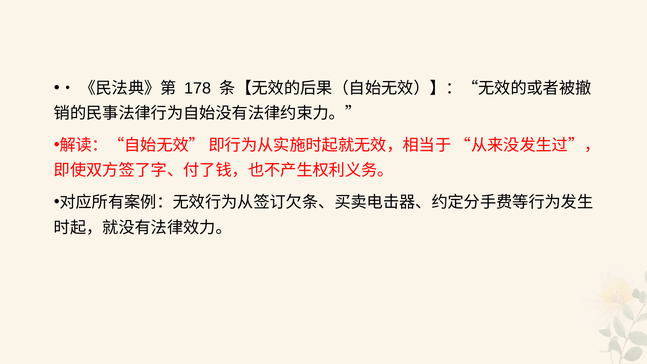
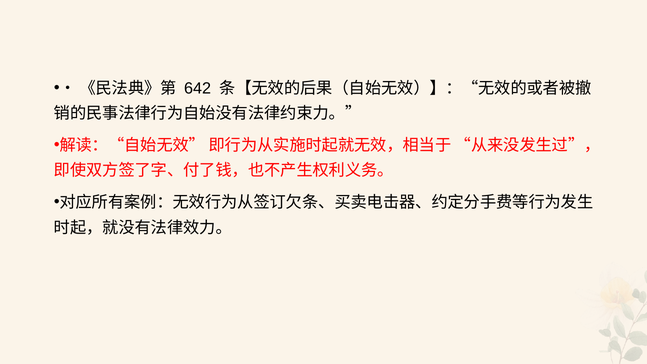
178: 178 -> 642
